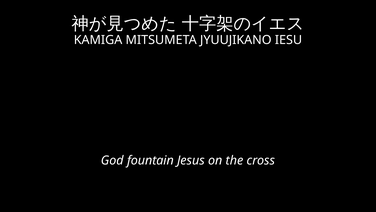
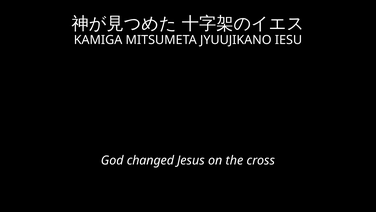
fountain: fountain -> changed
